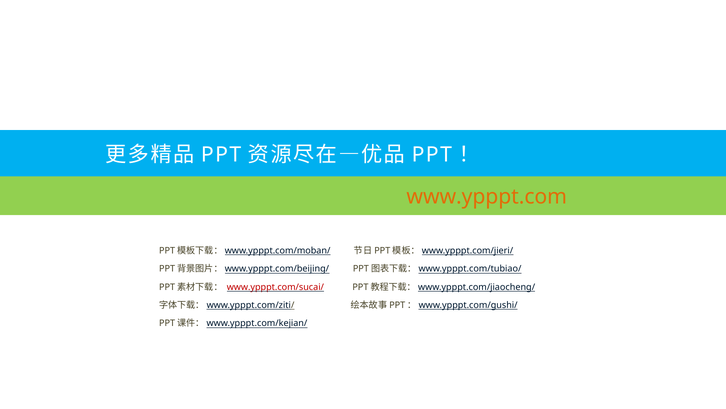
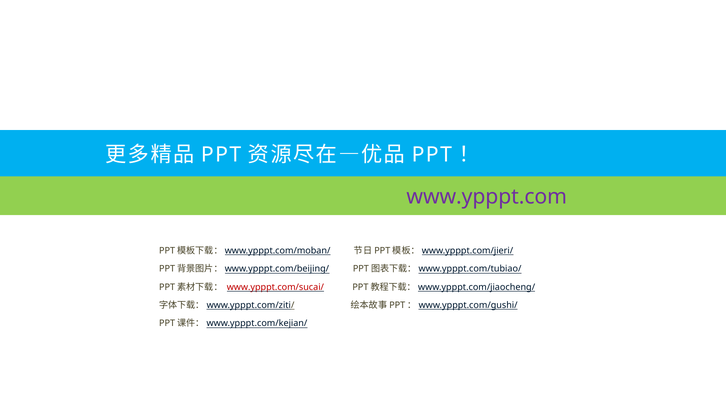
www.ypppt.com colour: orange -> purple
